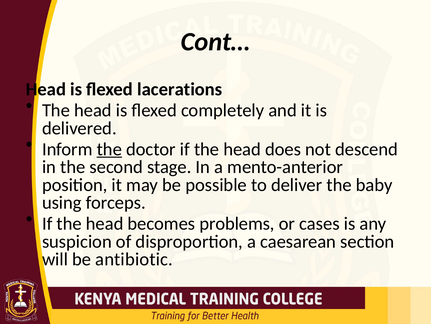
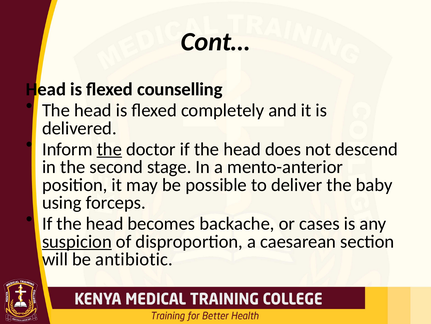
lacerations: lacerations -> counselling
problems: problems -> backache
suspicion underline: none -> present
